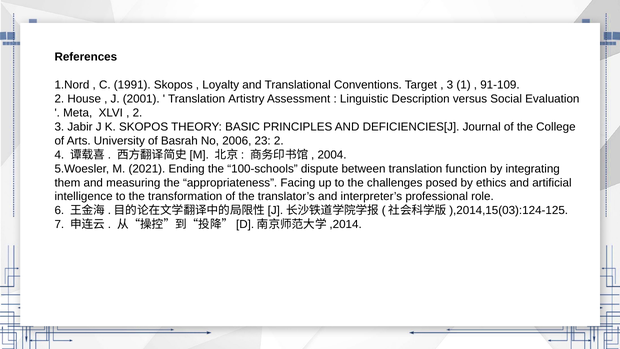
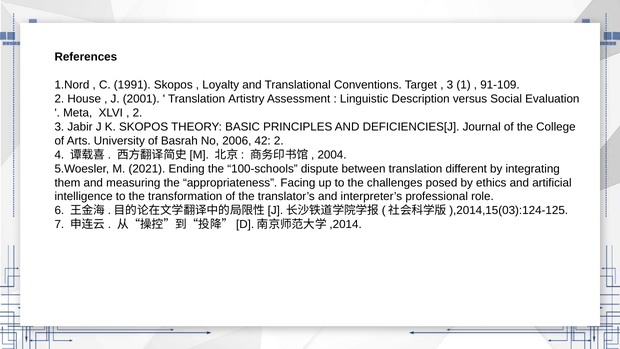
23: 23 -> 42
function: function -> different
